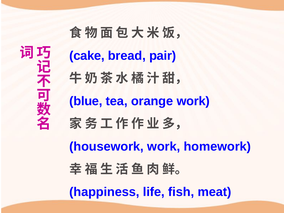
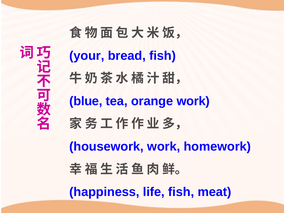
cake: cake -> your
bread pair: pair -> fish
